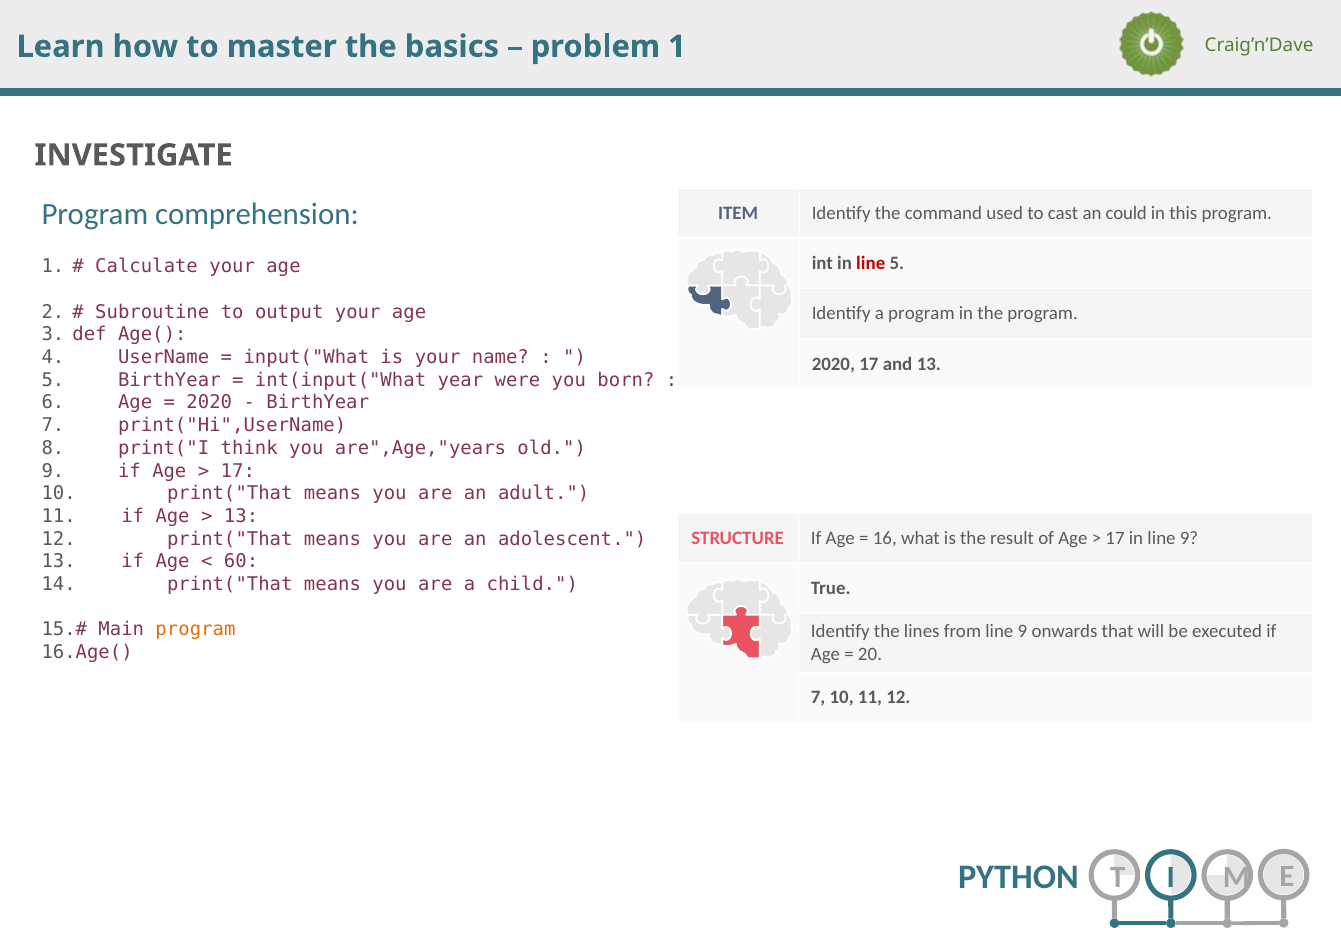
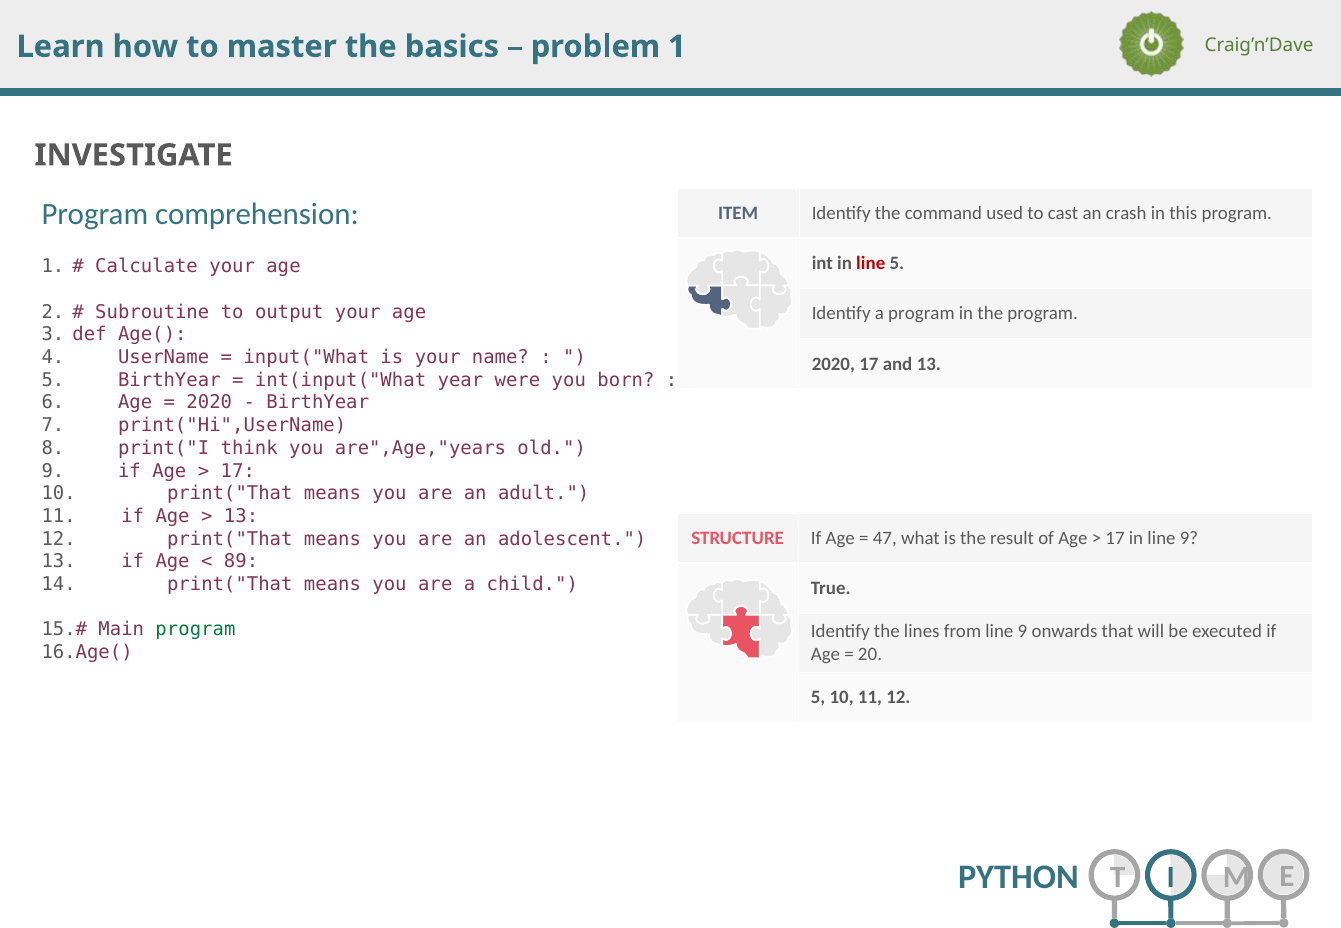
could: could -> crash
16: 16 -> 47
60: 60 -> 89
program at (195, 630) colour: orange -> green
7 at (818, 698): 7 -> 5
